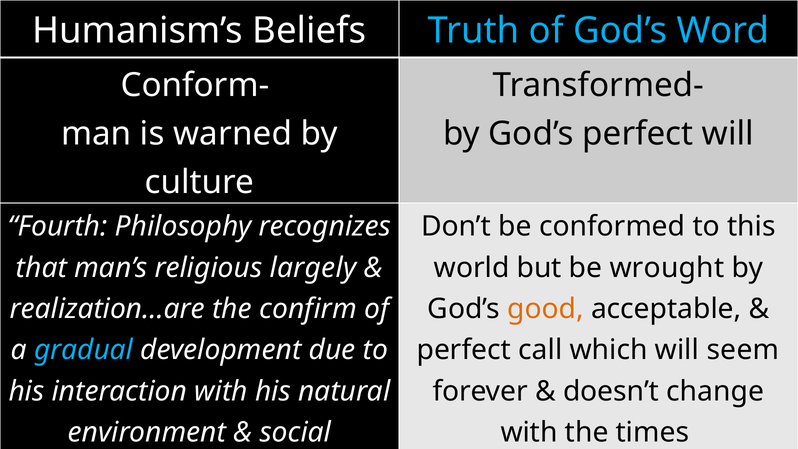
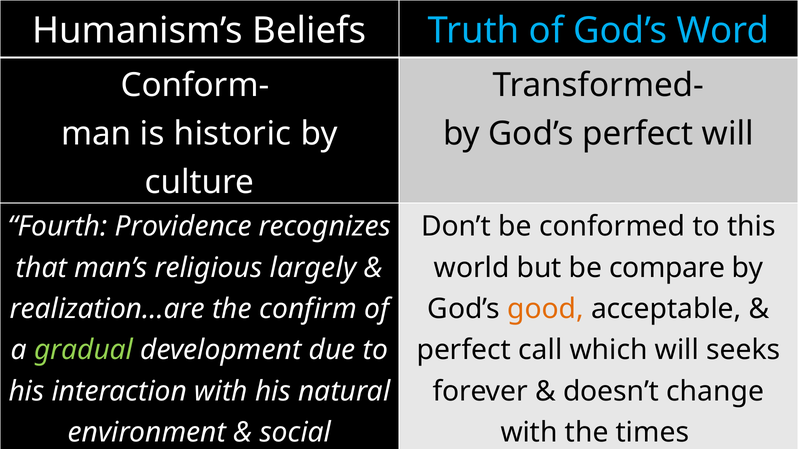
warned: warned -> historic
Philosophy: Philosophy -> Providence
wrought: wrought -> compare
gradual colour: light blue -> light green
seem: seem -> seeks
